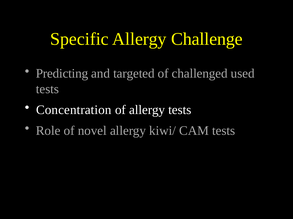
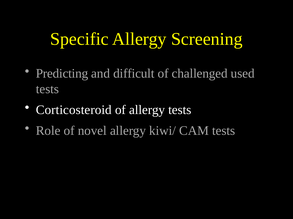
Challenge: Challenge -> Screening
targeted: targeted -> difficult
Concentration: Concentration -> Corticosteroid
